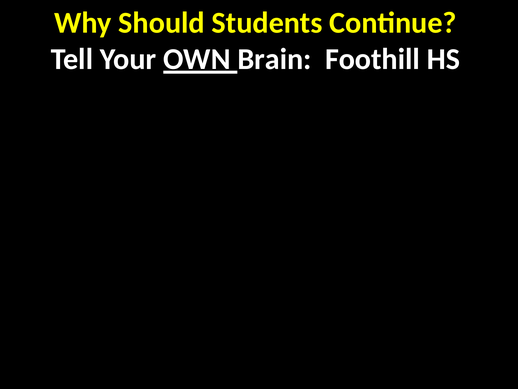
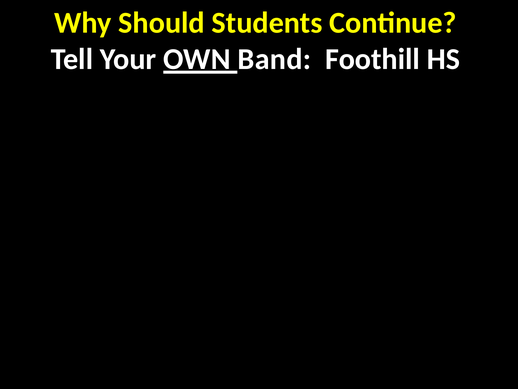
Brain: Brain -> Band
